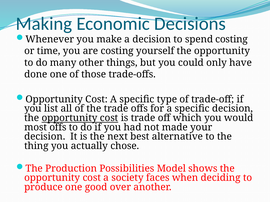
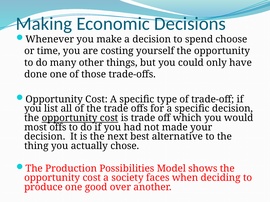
spend costing: costing -> choose
